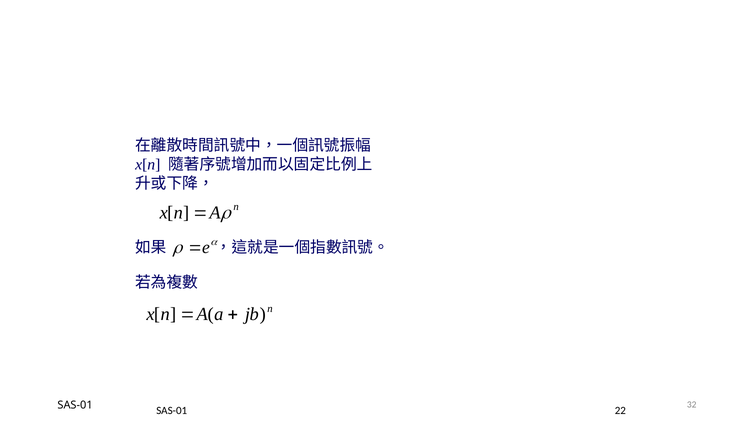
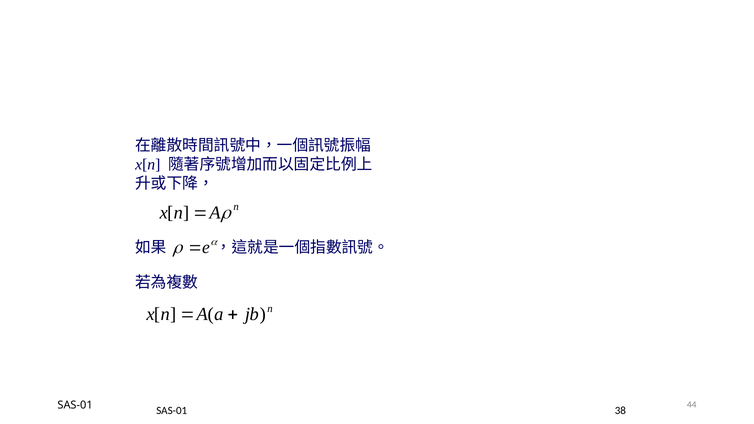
32: 32 -> 44
22: 22 -> 38
